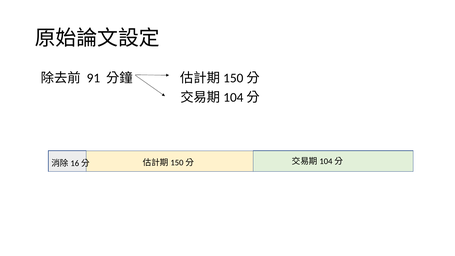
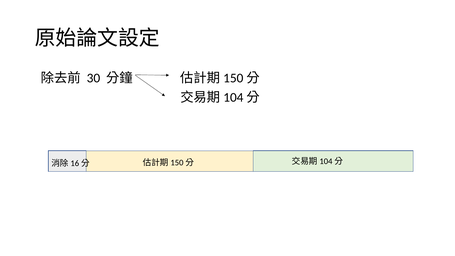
91: 91 -> 30
